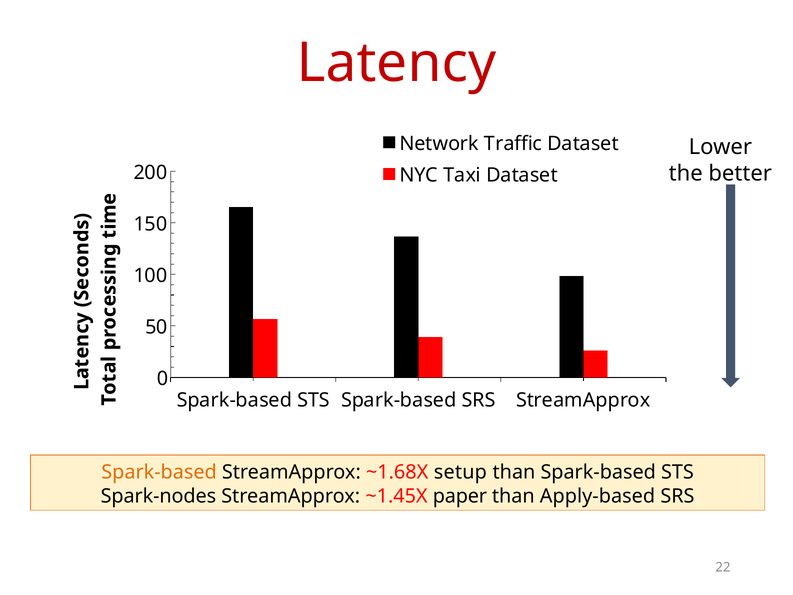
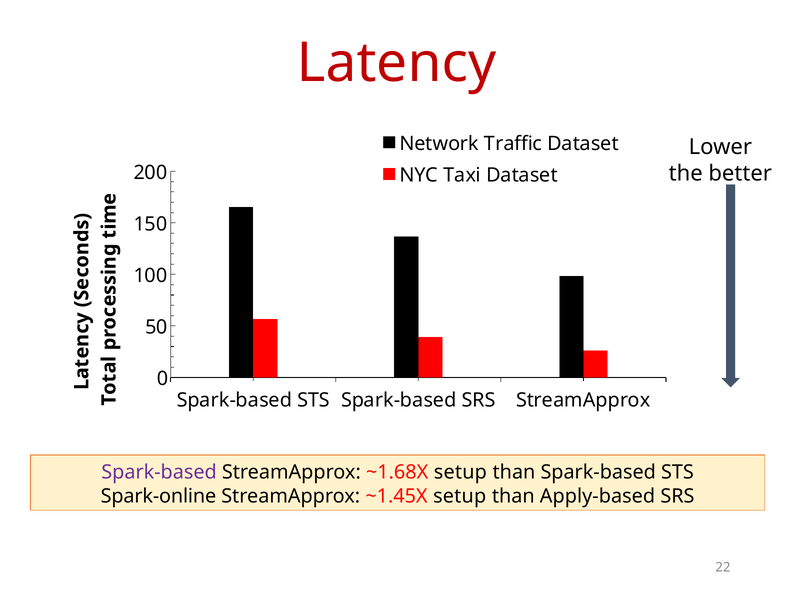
Spark-based at (159, 472) colour: orange -> purple
Spark-nodes: Spark-nodes -> Spark-online
~1.45X paper: paper -> setup
